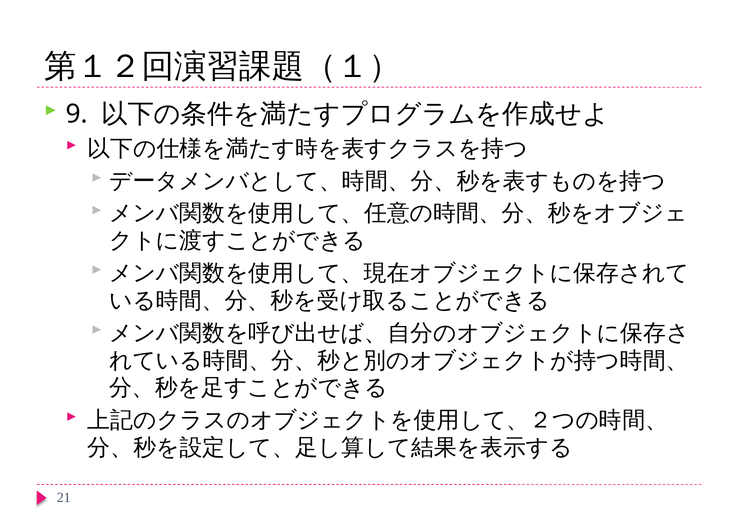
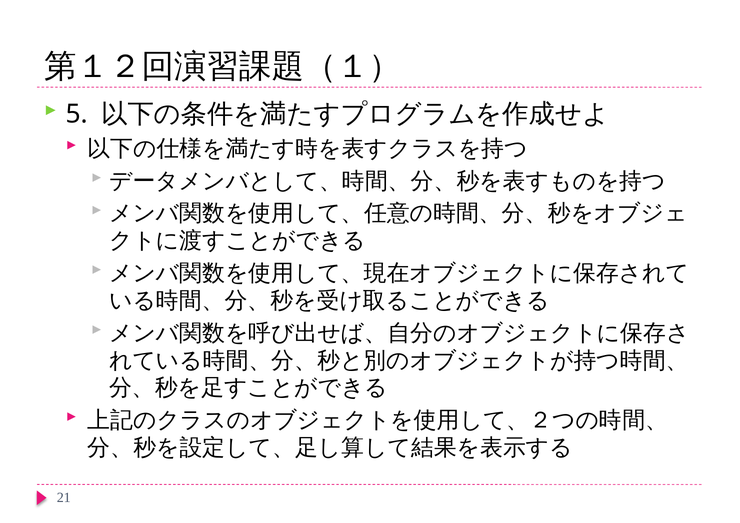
9: 9 -> 5
